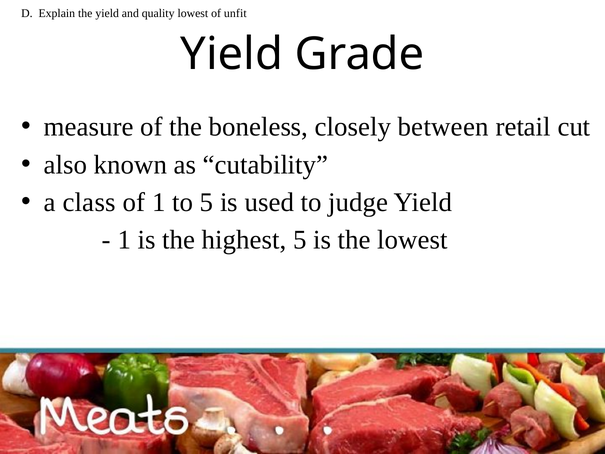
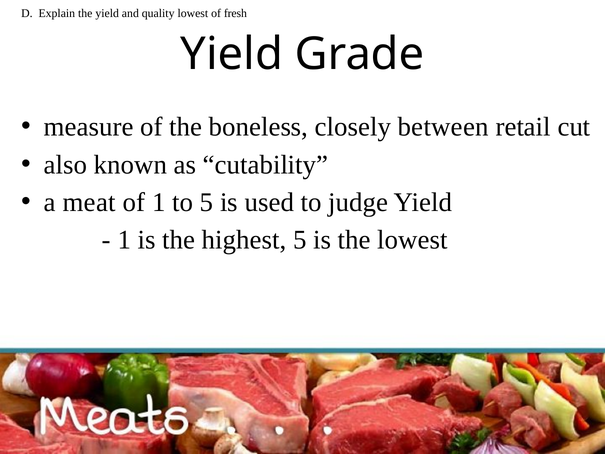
unfit: unfit -> fresh
class: class -> meat
